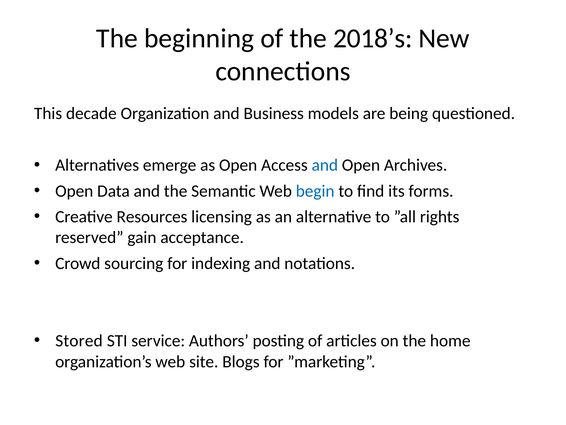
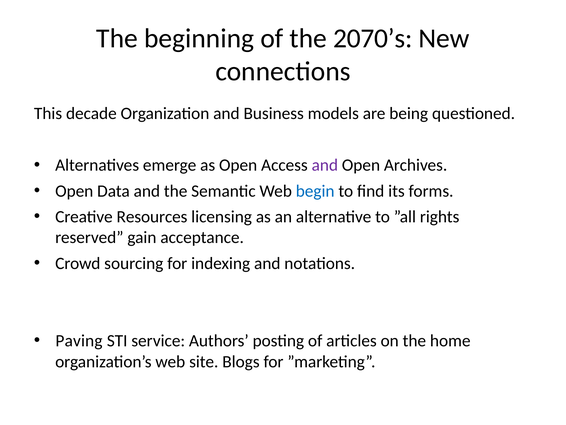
2018’s: 2018’s -> 2070’s
and at (325, 165) colour: blue -> purple
Stored: Stored -> Paving
